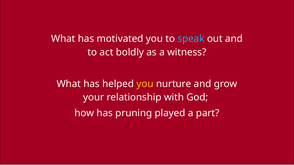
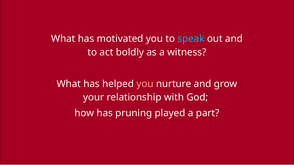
you at (145, 84) colour: yellow -> pink
